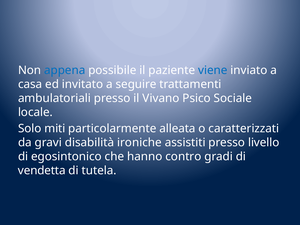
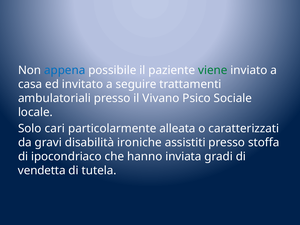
viene colour: blue -> green
miti: miti -> cari
livello: livello -> stoffa
egosintonico: egosintonico -> ipocondriaco
contro: contro -> inviata
